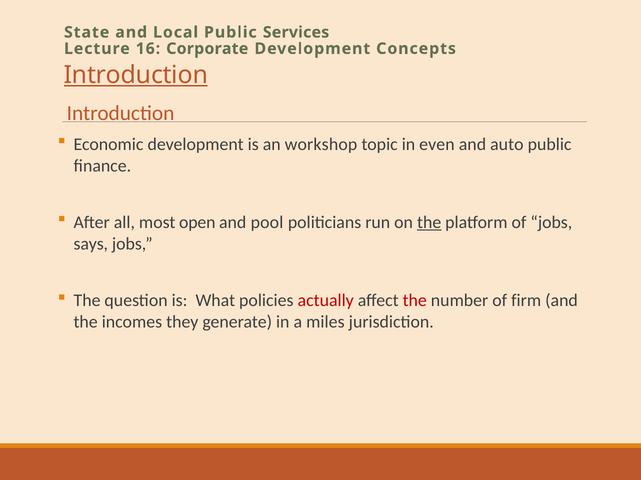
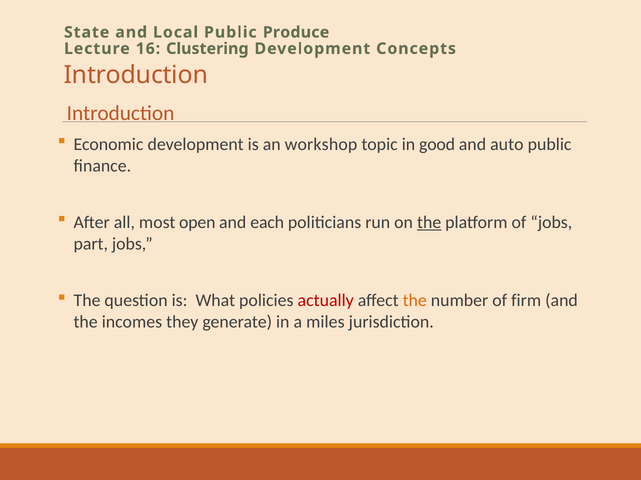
Services: Services -> Produce
Corporate: Corporate -> Clustering
Introduction at (136, 75) underline: present -> none
even: even -> good
pool: pool -> each
says: says -> part
the at (415, 301) colour: red -> orange
